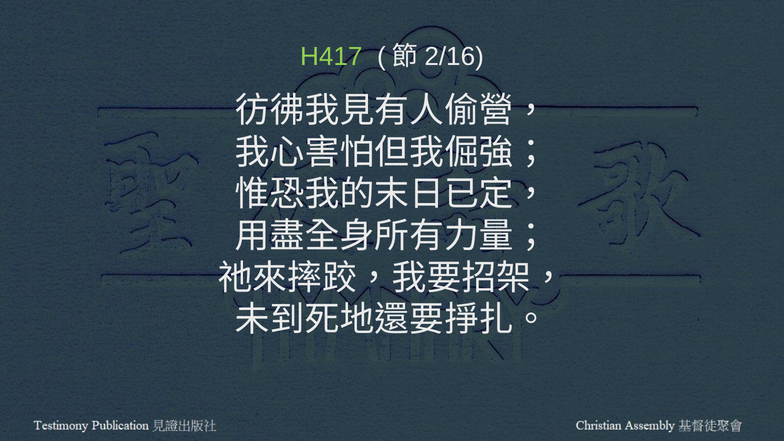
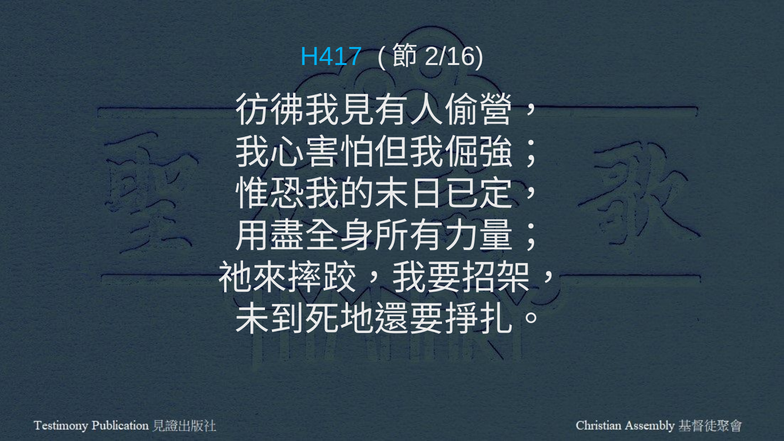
H417 colour: light green -> light blue
